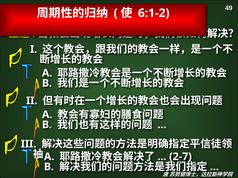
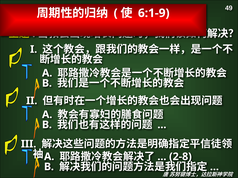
6:1-2: 6:1-2 -> 6:1-9
2-7: 2-7 -> 2-8
